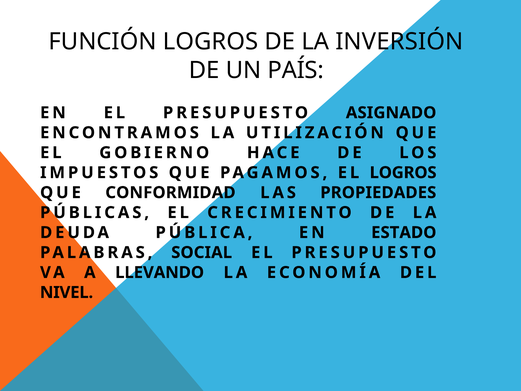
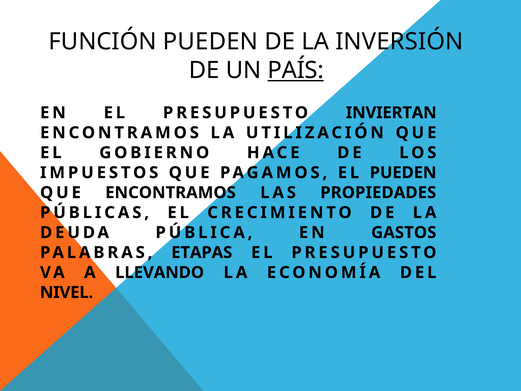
FUNCIÓN LOGROS: LOGROS -> PUEDEN
PAÍS underline: none -> present
ASIGNADO: ASIGNADO -> INVIERTAN
EL LOGROS: LOGROS -> PUEDEN
QUE CONFORMIDAD: CONFORMIDAD -> ENCONTRAMOS
ESTADO: ESTADO -> GASTOS
SOCIAL: SOCIAL -> ETAPAS
